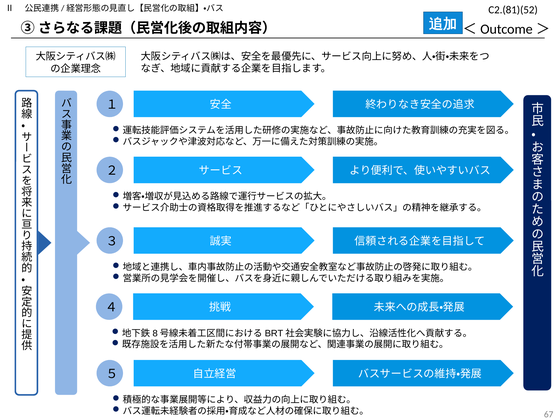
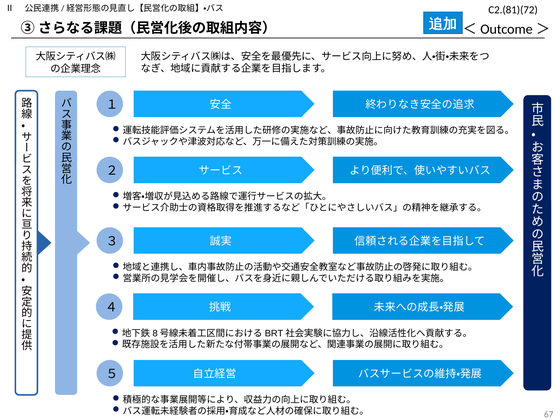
C2.(81)(52: C2.(81)(52 -> C2.(81)(72
